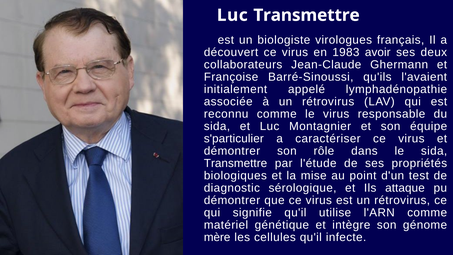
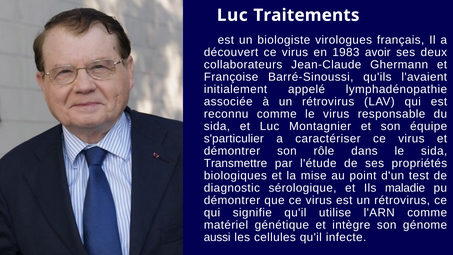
Luc Transmettre: Transmettre -> Traitements
attaque: attaque -> maladie
mère: mère -> aussi
